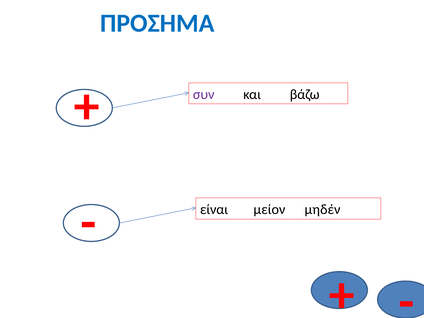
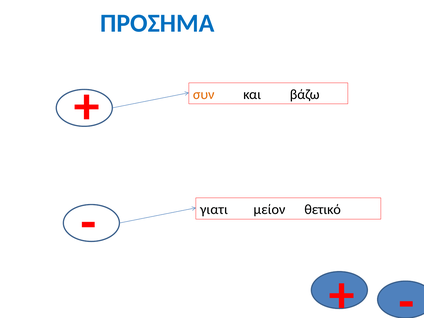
συν colour: purple -> orange
είναι: είναι -> γιατι
μηδέν: μηδέν -> θετικό
